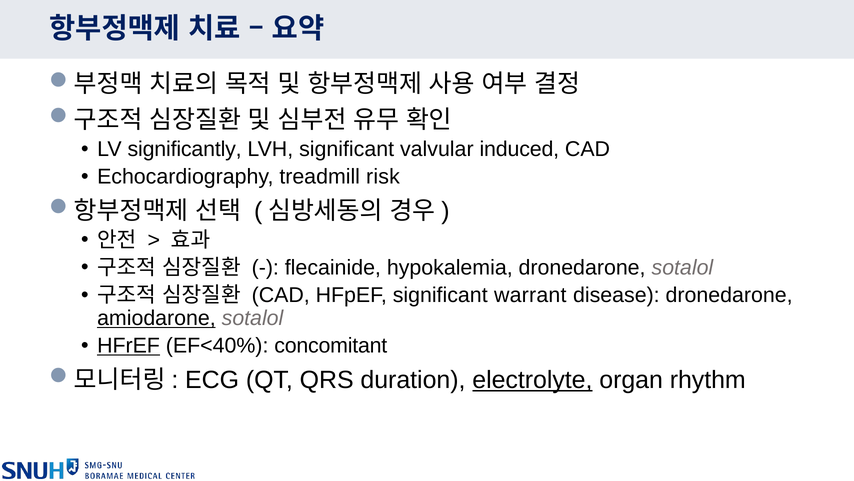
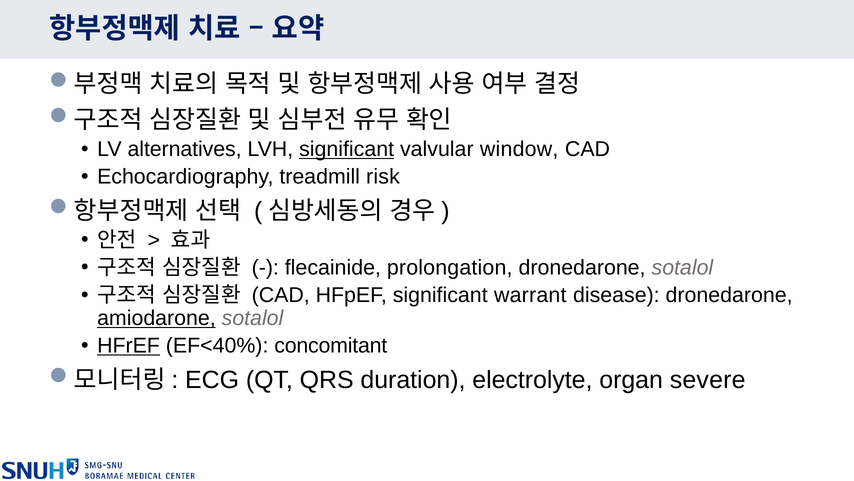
significantly: significantly -> alternatives
significant at (347, 149) underline: none -> present
induced: induced -> window
hypokalemia: hypokalemia -> prolongation
electrolyte underline: present -> none
rhythm: rhythm -> severe
